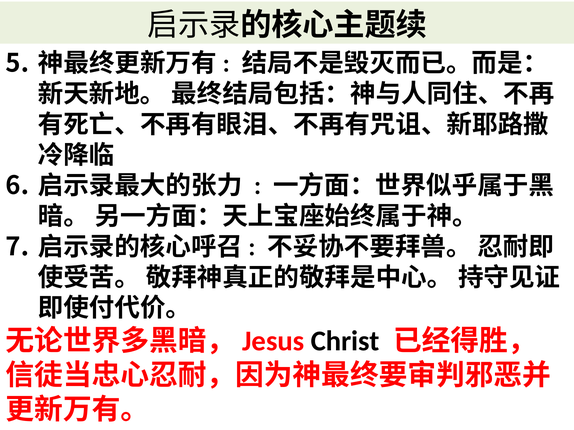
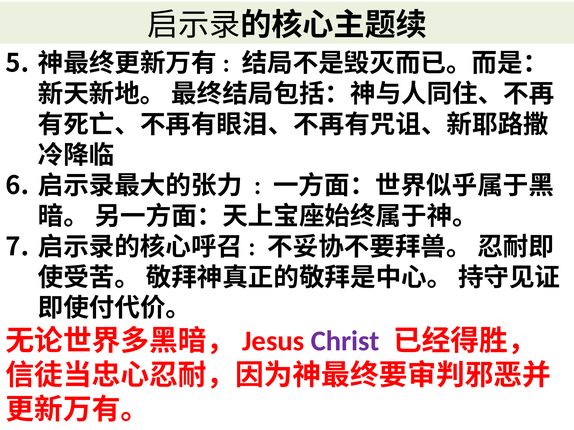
Christ colour: black -> purple
